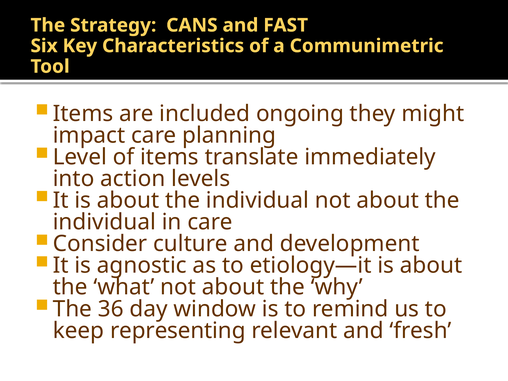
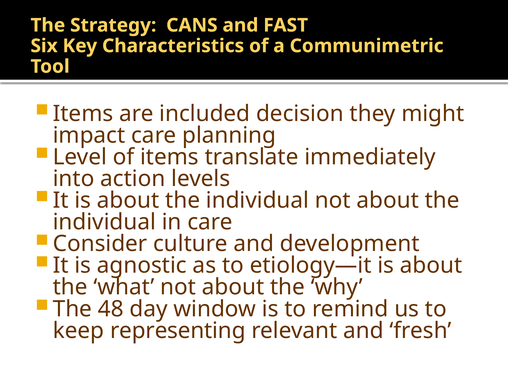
ongoing: ongoing -> decision
36: 36 -> 48
